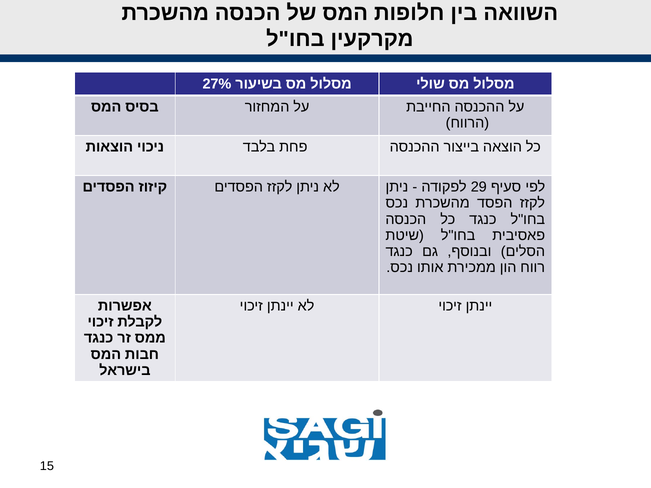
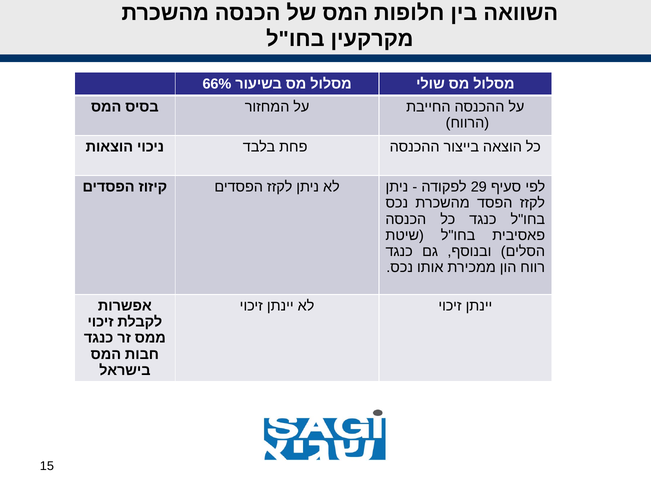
27%: 27% -> 66%
